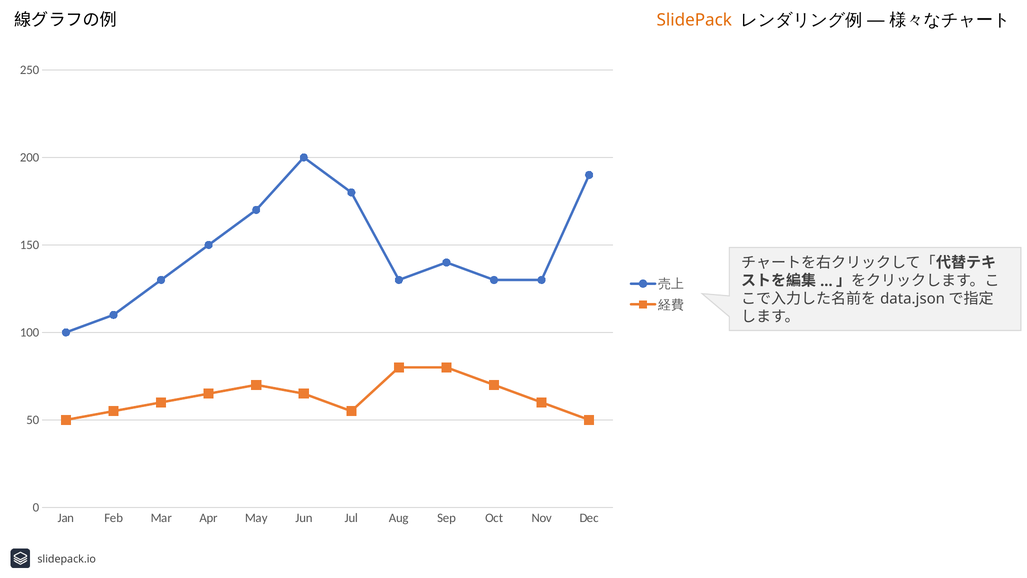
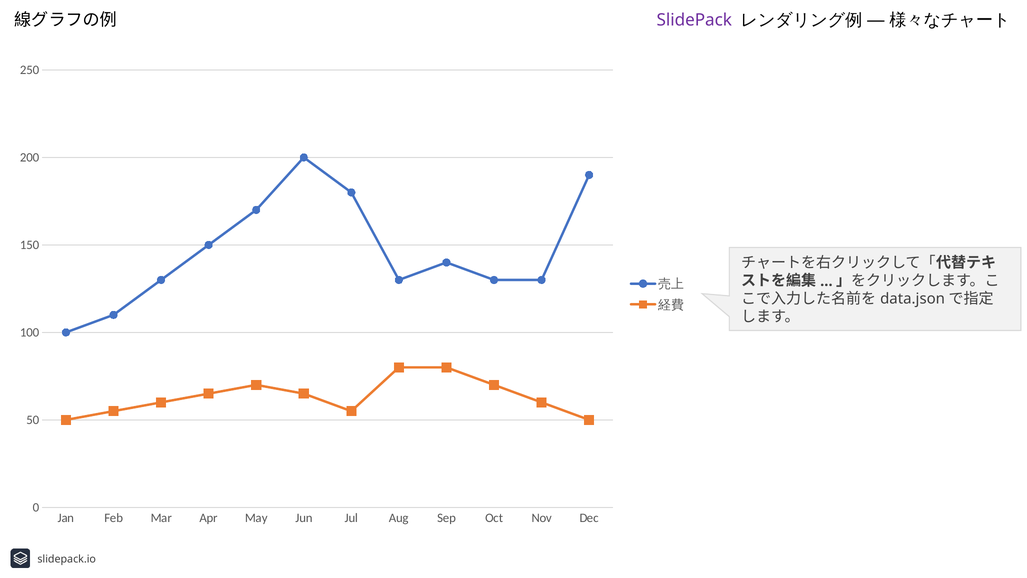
SlidePack colour: orange -> purple
